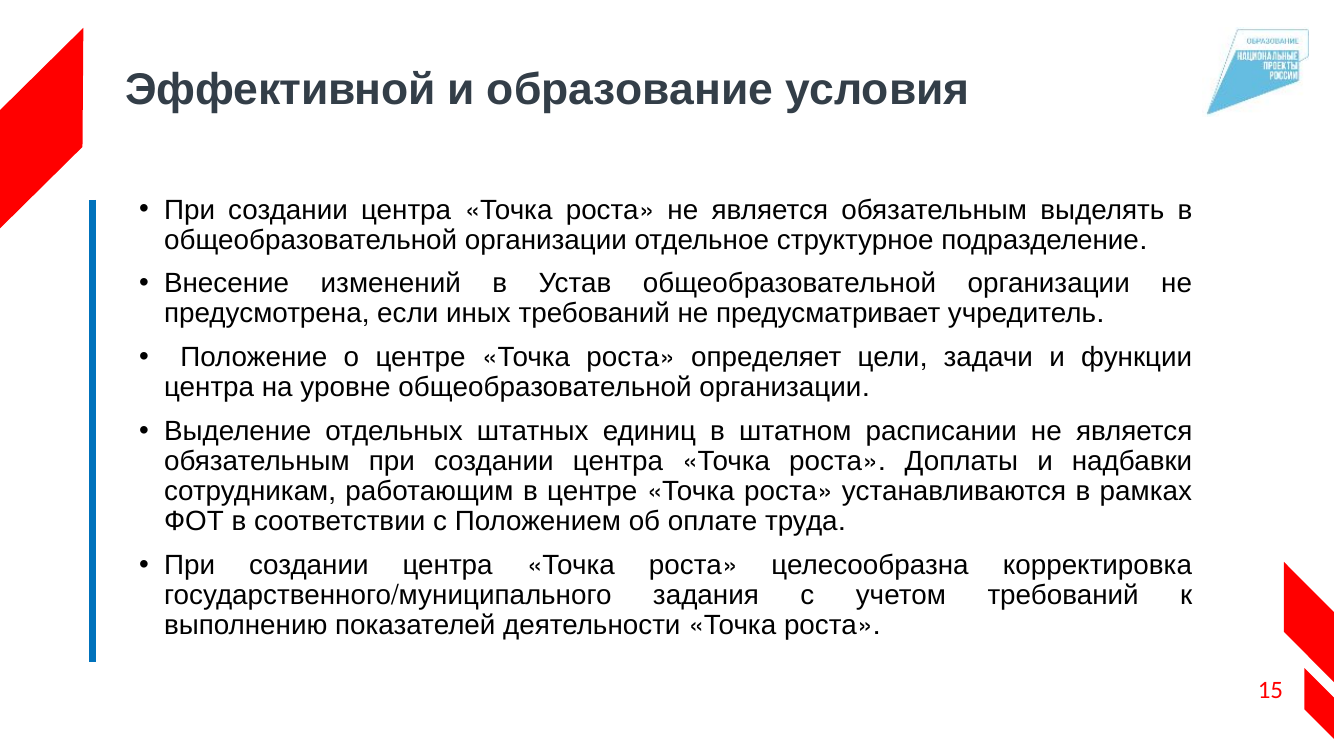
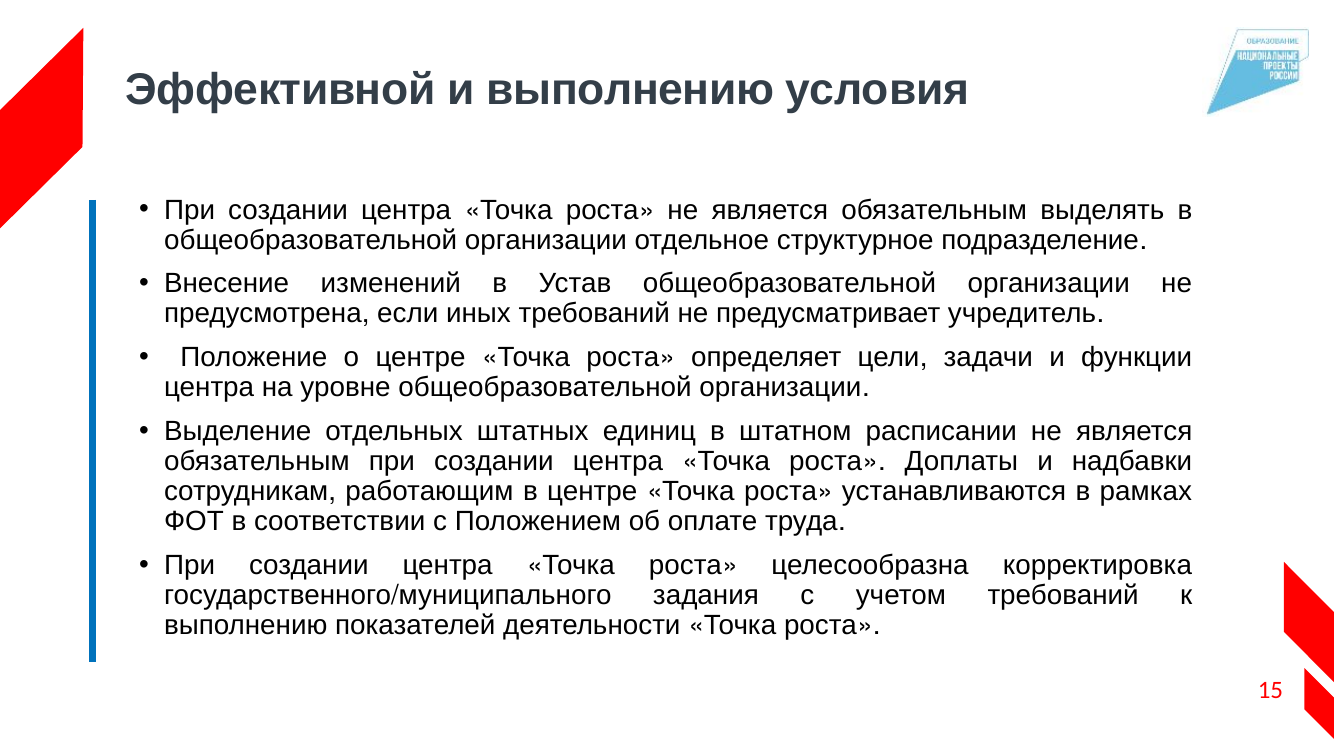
и образование: образование -> выполнению
